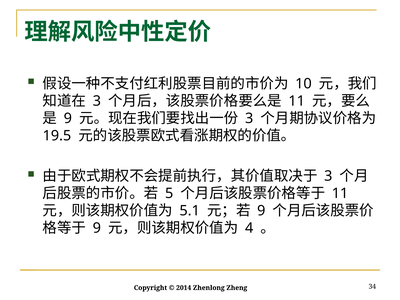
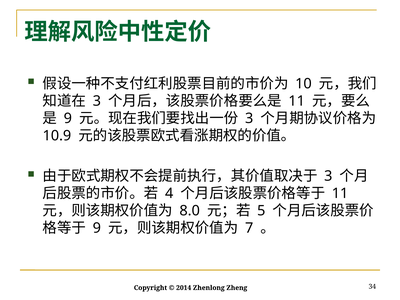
19.5: 19.5 -> 10.9
5: 5 -> 4
5.1: 5.1 -> 8.0
9 at (261, 211): 9 -> 5
4: 4 -> 7
